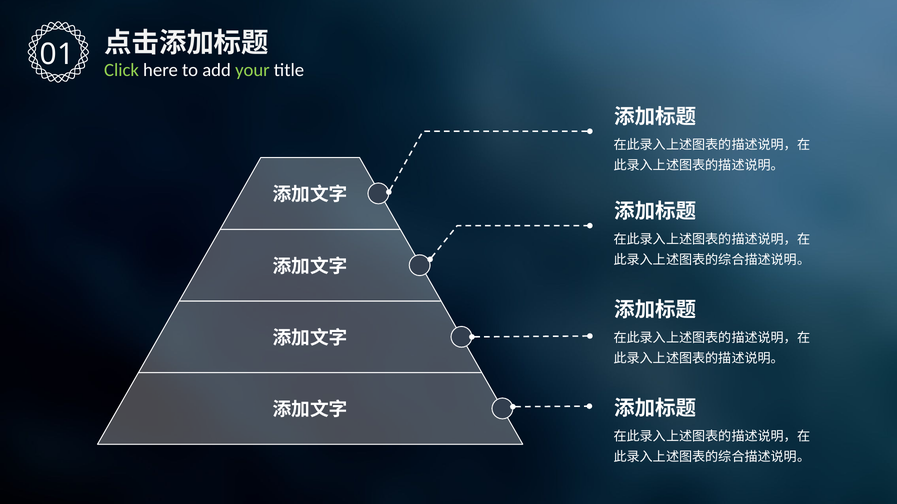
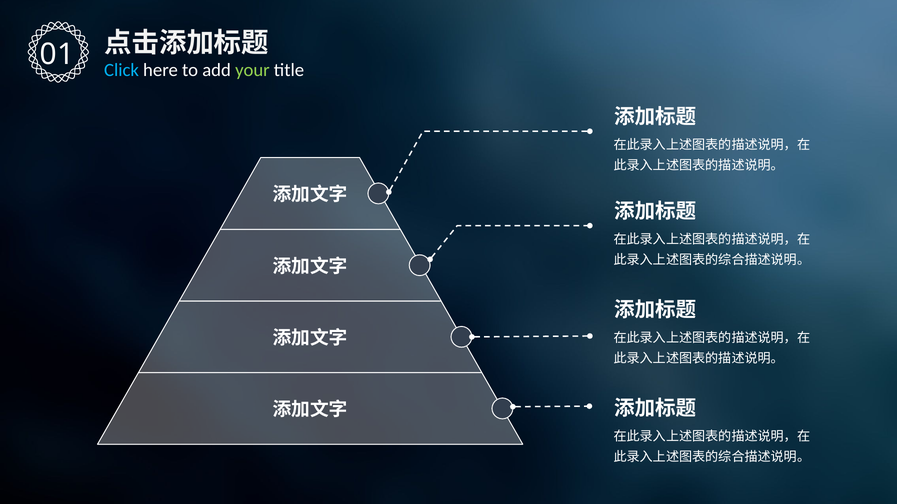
Click colour: light green -> light blue
